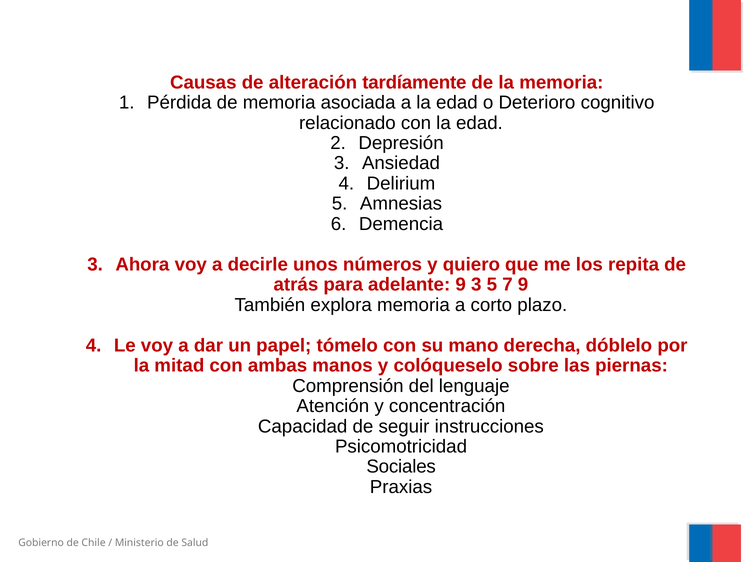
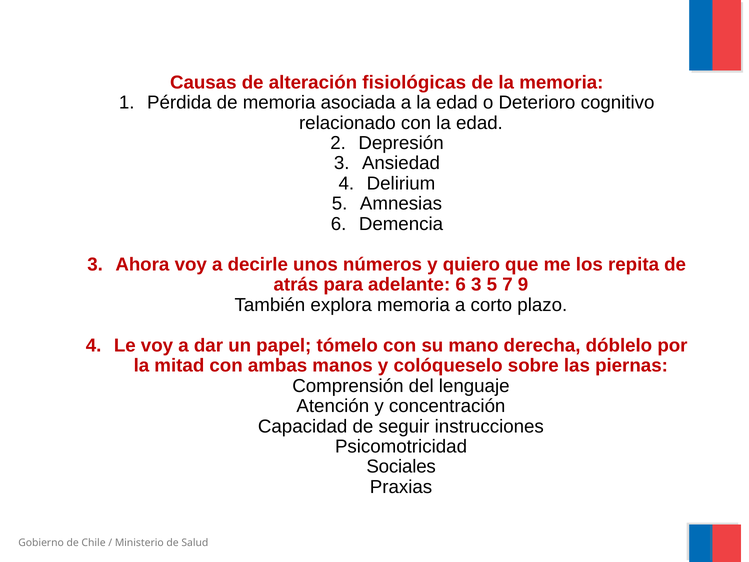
tardíamente: tardíamente -> fisiológicas
adelante 9: 9 -> 6
